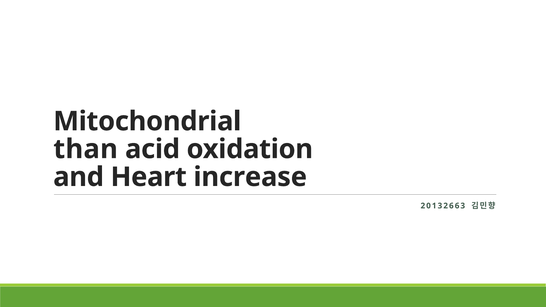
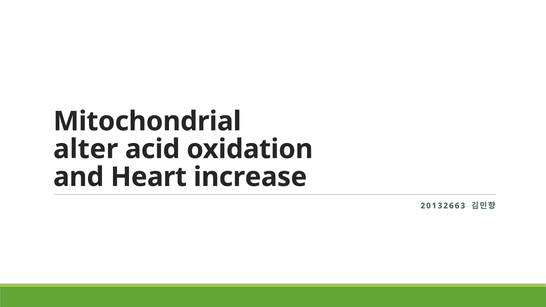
than: than -> alter
